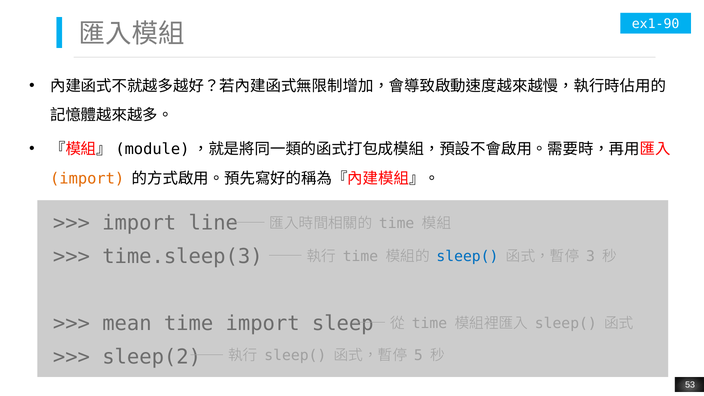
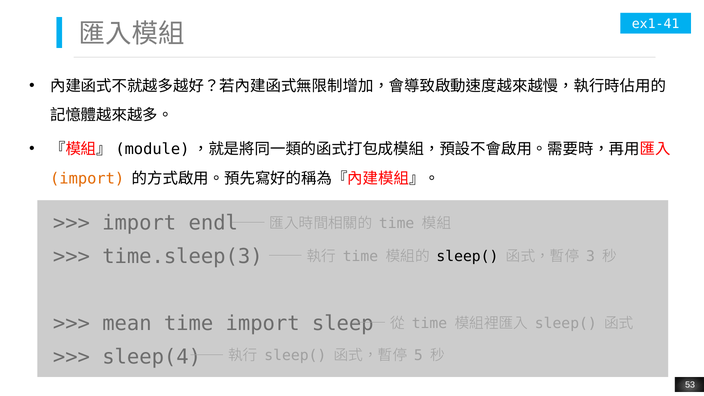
ex1-90: ex1-90 -> ex1-41
line: line -> endl
sleep( at (467, 256) colour: blue -> black
sleep(2: sleep(2 -> sleep(4
